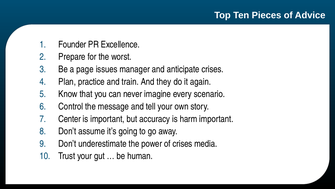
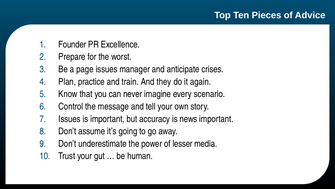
Center at (70, 119): Center -> Issues
harm: harm -> news
of crises: crises -> lesser
